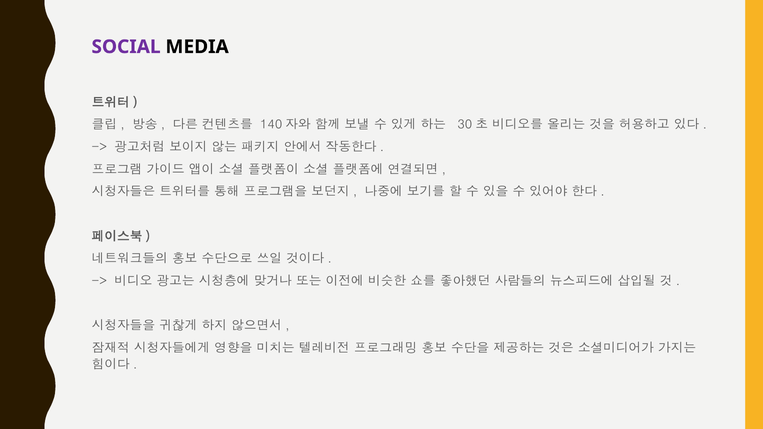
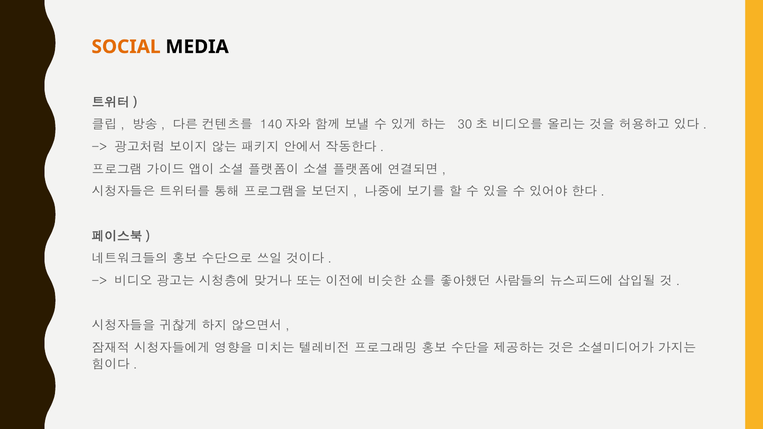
SOCIAL colour: purple -> orange
